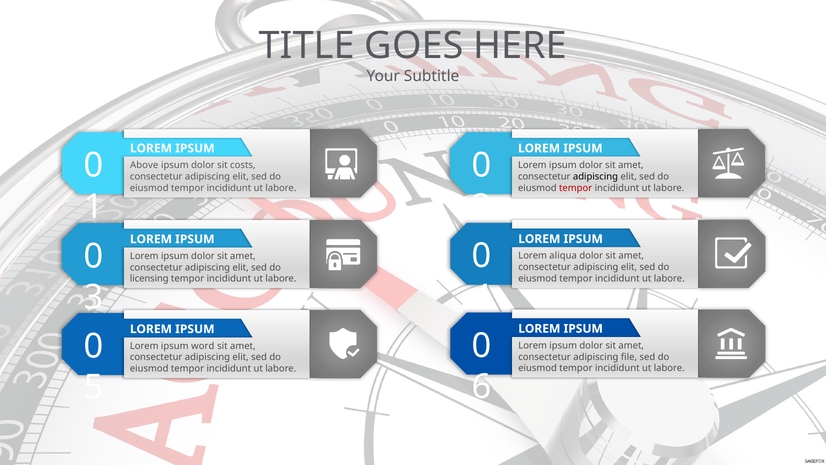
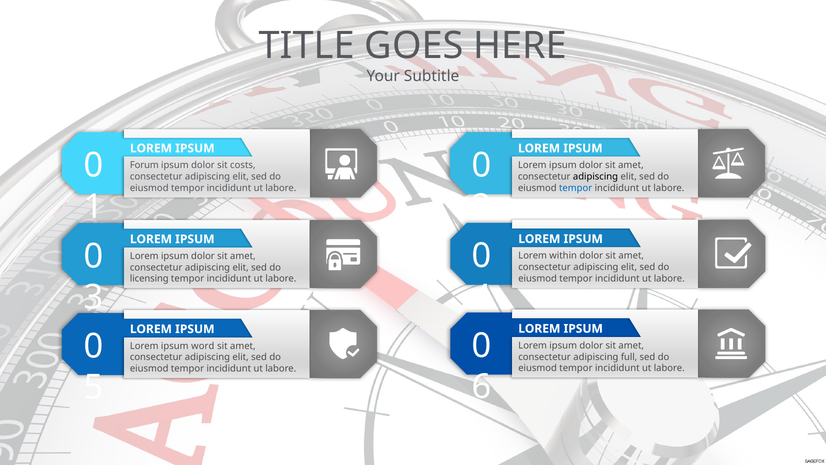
Above: Above -> Forum
tempor at (576, 188) colour: red -> blue
aliqua: aliqua -> within
file: file -> full
